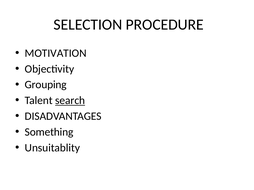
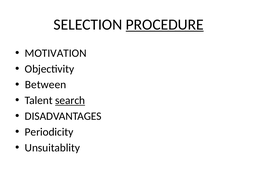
PROCEDURE underline: none -> present
Grouping: Grouping -> Between
Something: Something -> Periodicity
